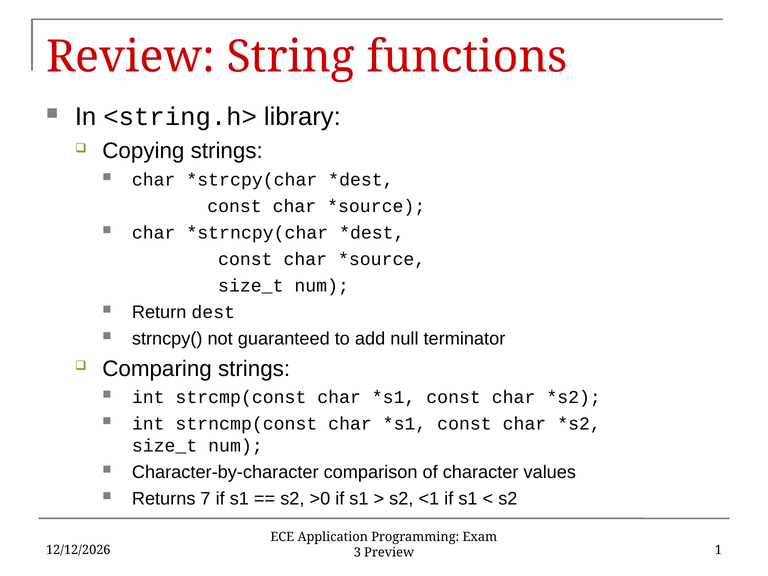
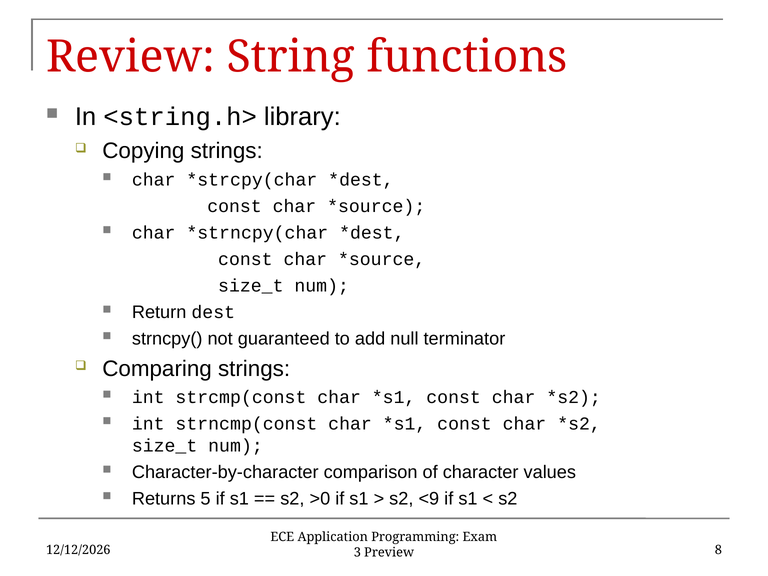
7: 7 -> 5
<1: <1 -> <9
1: 1 -> 8
